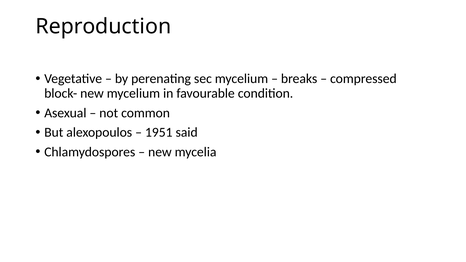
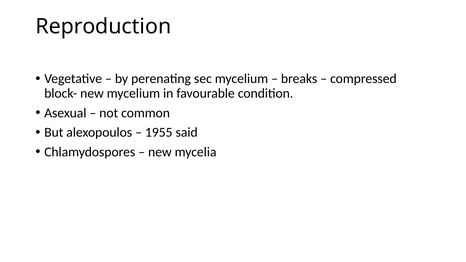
1951: 1951 -> 1955
